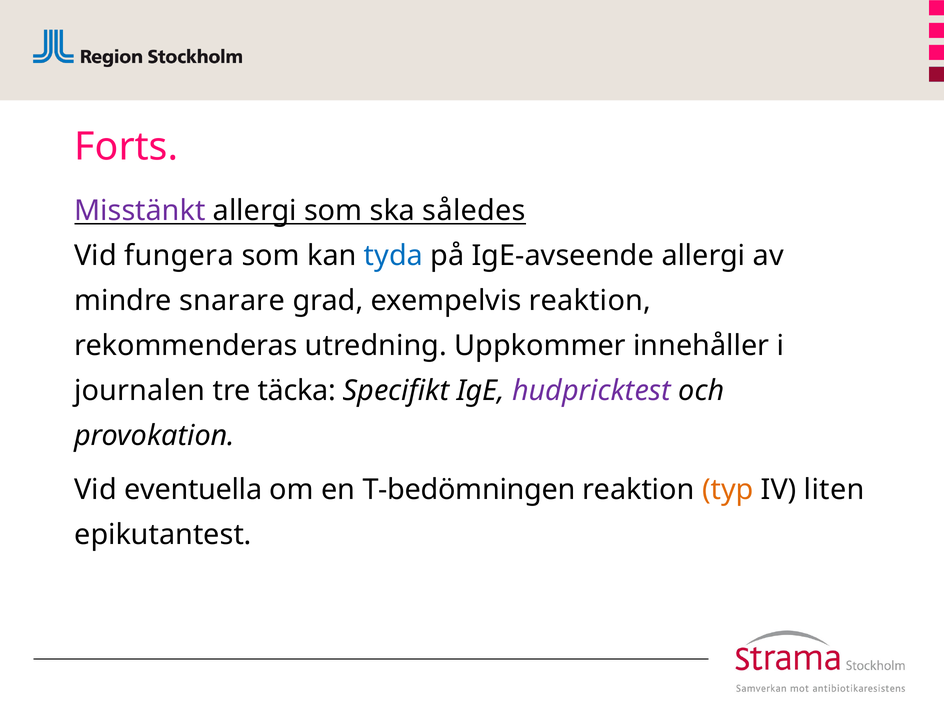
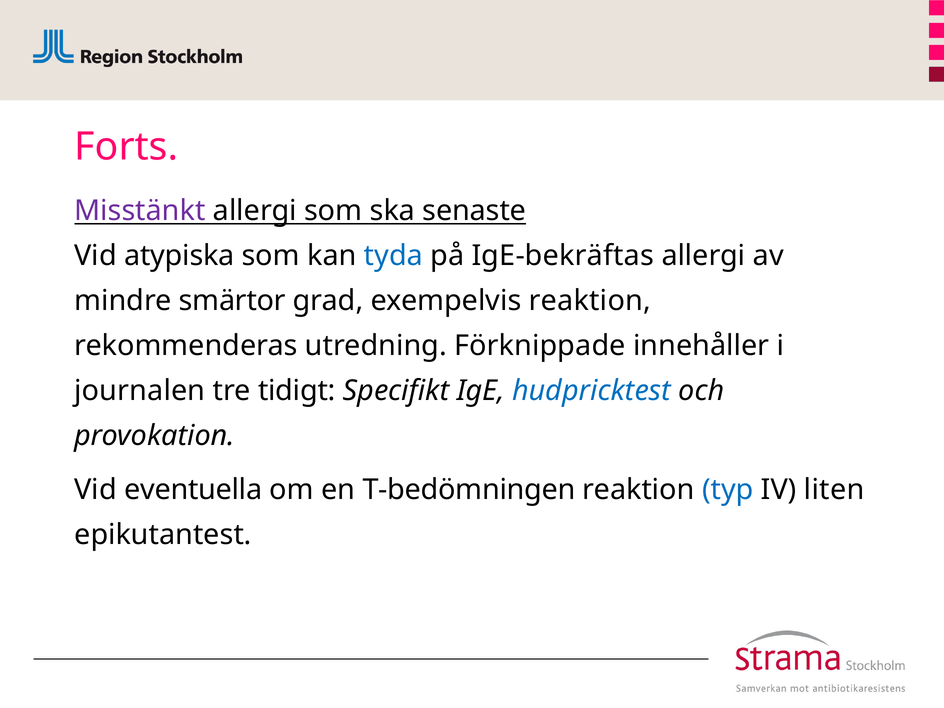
således: således -> senaste
fungera: fungera -> atypiska
IgE-avseende: IgE-avseende -> IgE-bekräftas
snarare: snarare -> smärtor
Uppkommer: Uppkommer -> Förknippade
täcka: täcka -> tidigt
hudpricktest colour: purple -> blue
typ colour: orange -> blue
